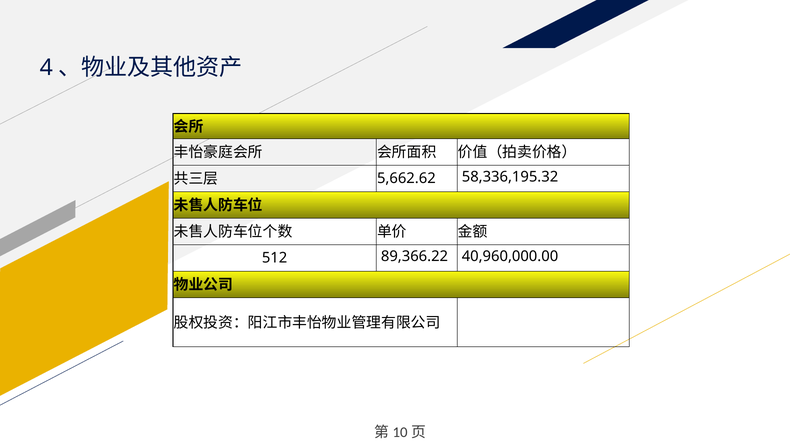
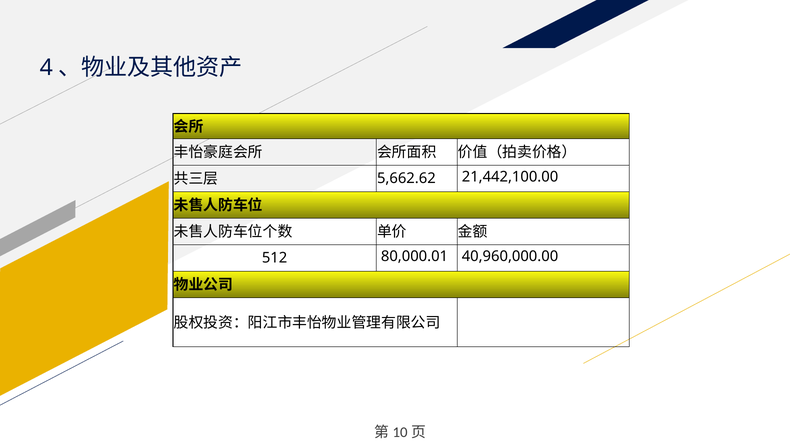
58,336,195.32: 58,336,195.32 -> 21,442,100.00
89,366.22: 89,366.22 -> 80,000.01
